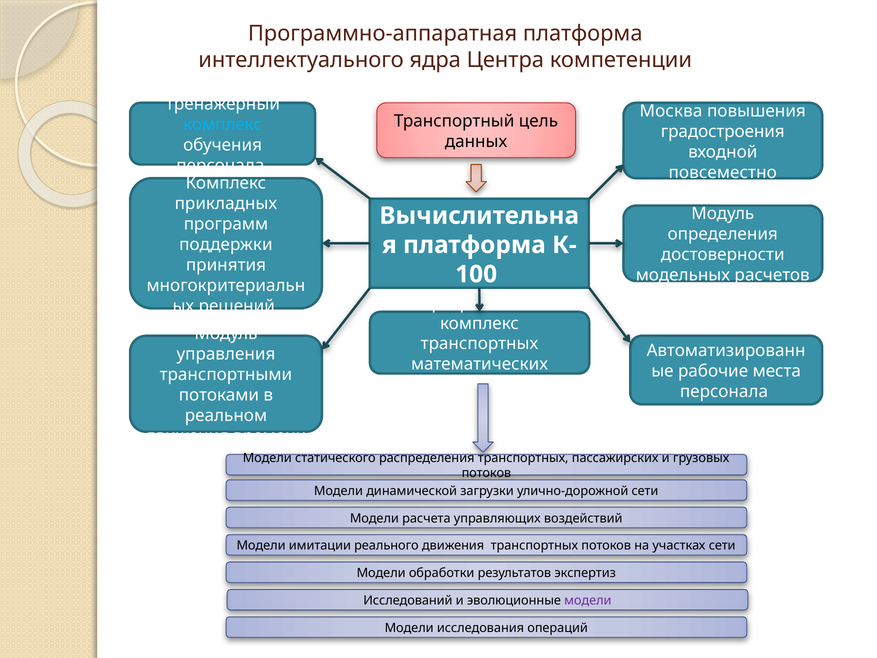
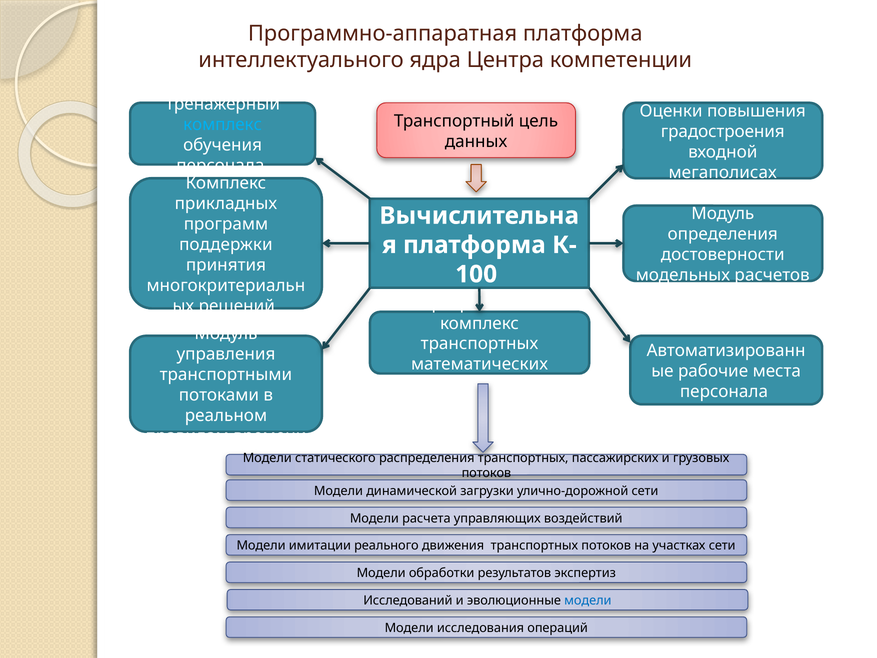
Москва: Москва -> Оценки
повсеместно: повсеместно -> мегаполисах
движения at (187, 436): движения -> правилам
модели at (588, 600) colour: purple -> blue
